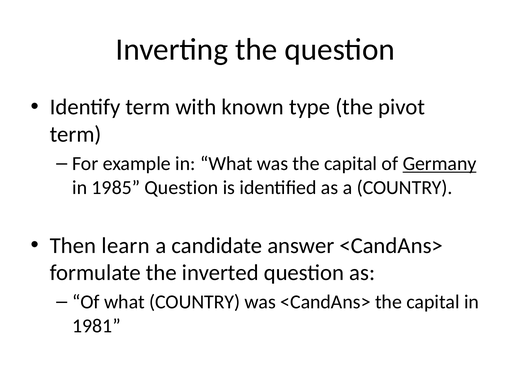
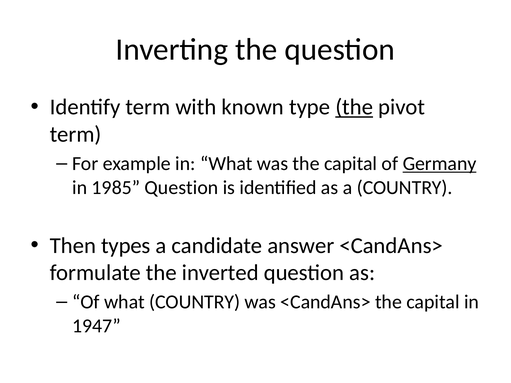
the at (354, 107) underline: none -> present
learn: learn -> types
1981: 1981 -> 1947
